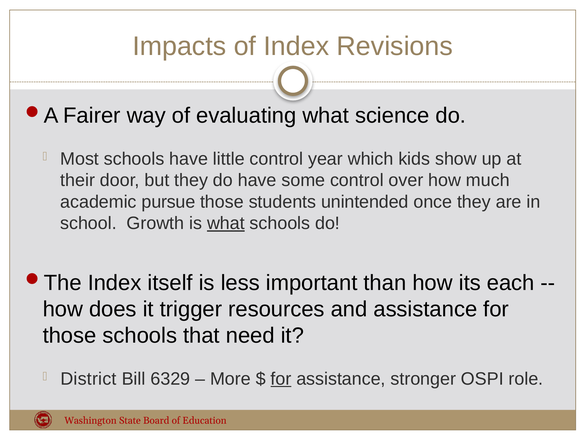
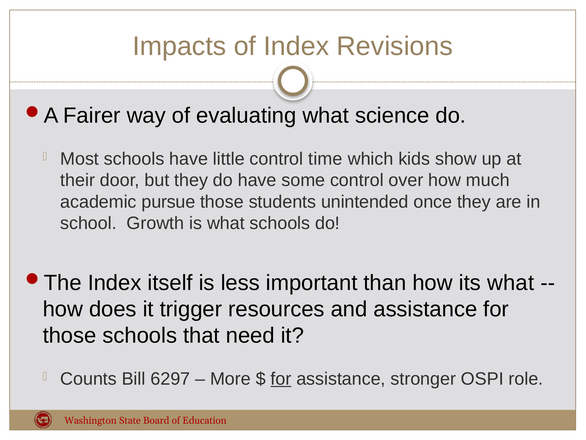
year: year -> time
what at (226, 223) underline: present -> none
its each: each -> what
District: District -> Counts
6329: 6329 -> 6297
